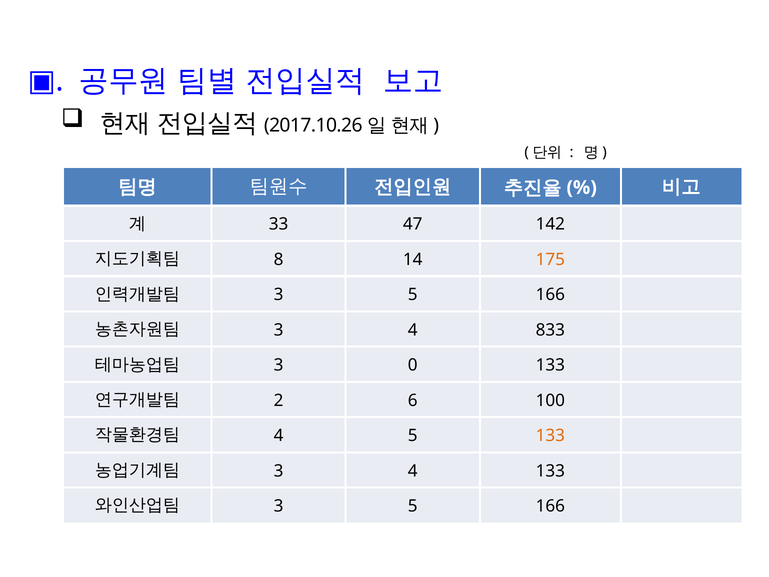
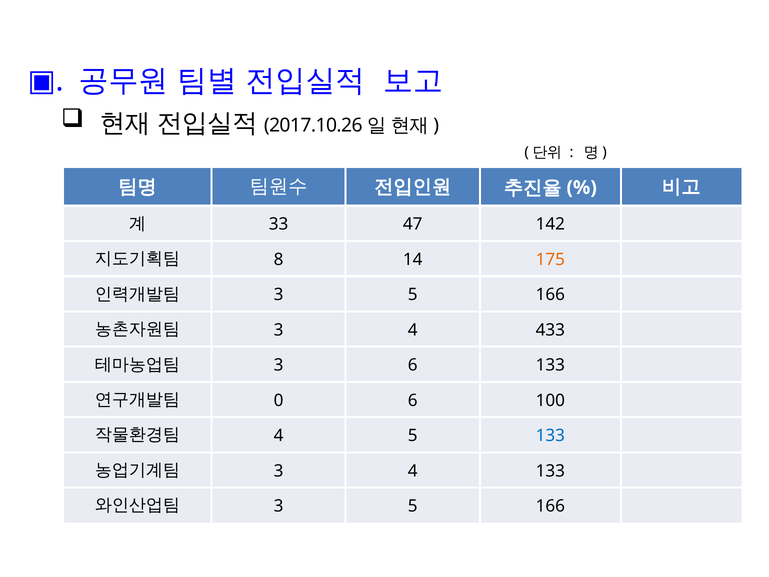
833: 833 -> 433
3 0: 0 -> 6
2: 2 -> 0
133 at (550, 436) colour: orange -> blue
